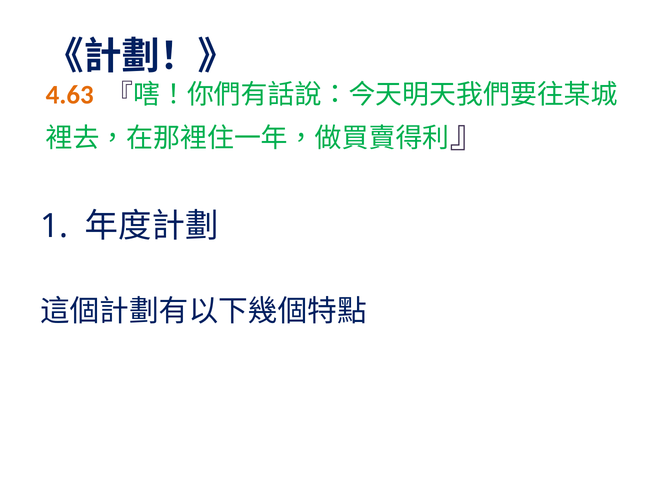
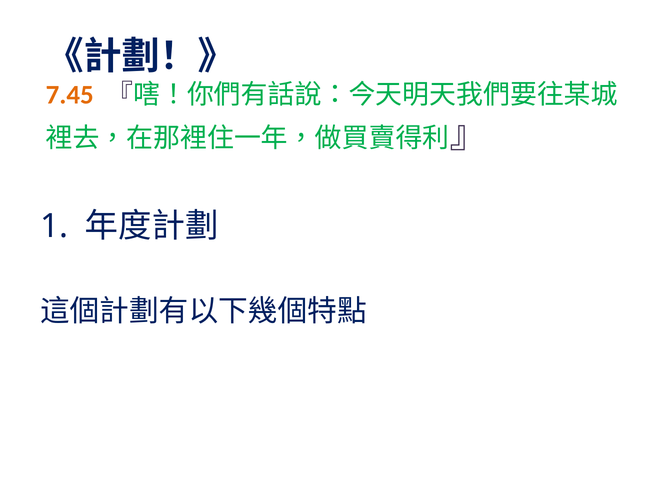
4.63: 4.63 -> 7.45
